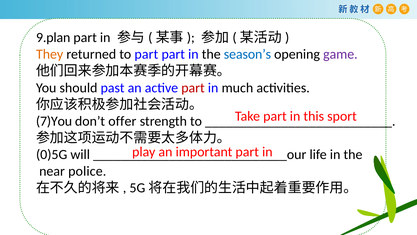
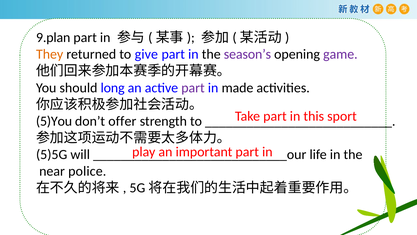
to part: part -> give
season’s colour: blue -> purple
past: past -> long
part at (193, 88) colour: red -> purple
much: much -> made
7)You: 7)You -> 5)You
0)5G: 0)5G -> 5)5G
